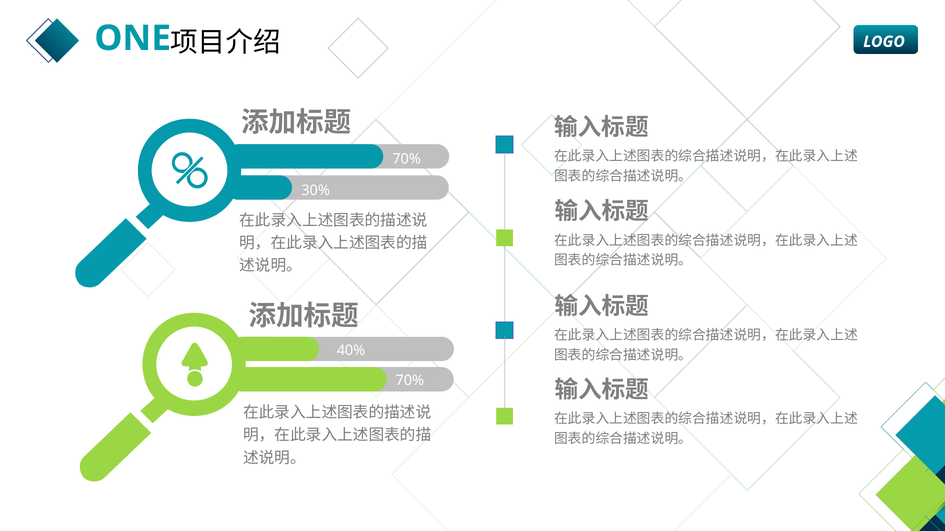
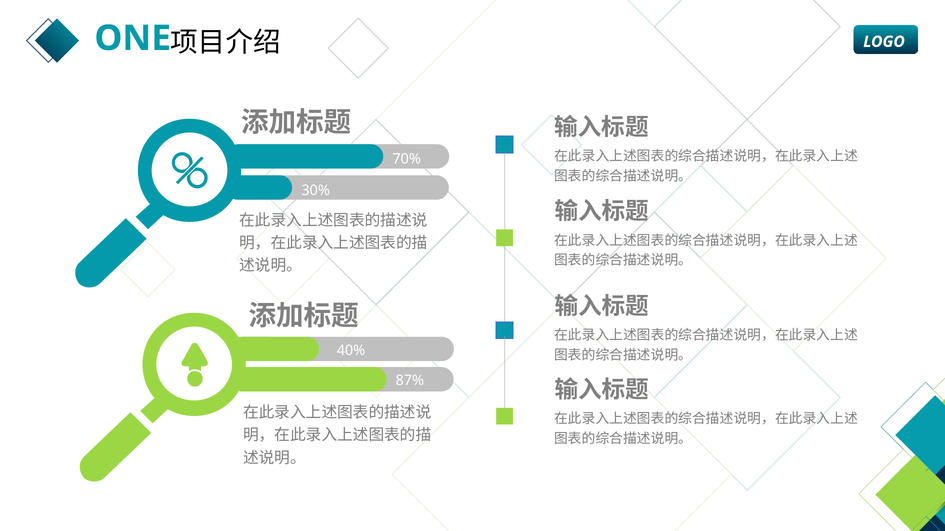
70% at (410, 381): 70% -> 87%
